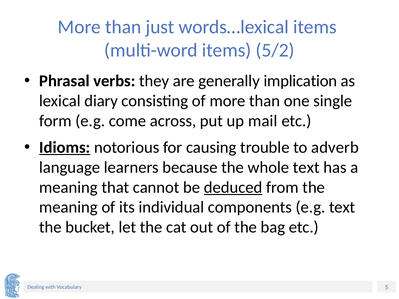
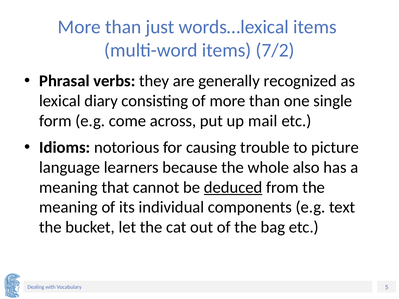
5/2: 5/2 -> 7/2
implication: implication -> recognized
Idioms underline: present -> none
adverb: adverb -> picture
whole text: text -> also
